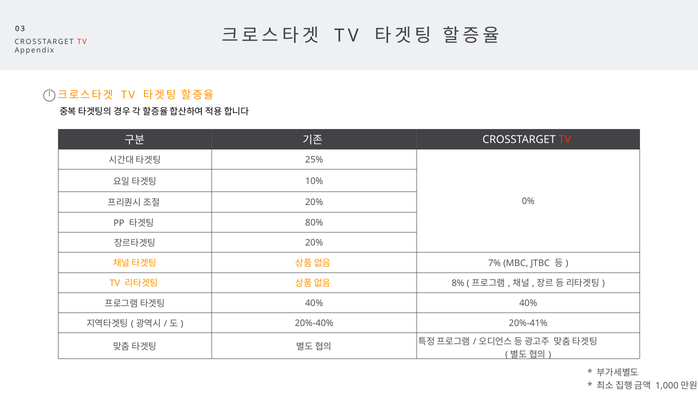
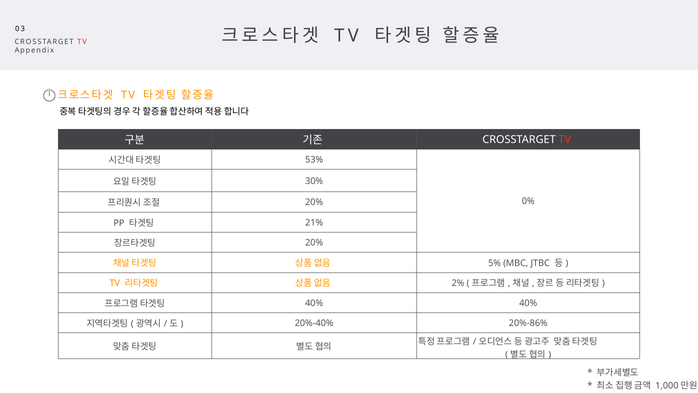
25%: 25% -> 53%
10%: 10% -> 30%
80%: 80% -> 21%
7%: 7% -> 5%
8%: 8% -> 2%
20%-41%: 20%-41% -> 20%-86%
